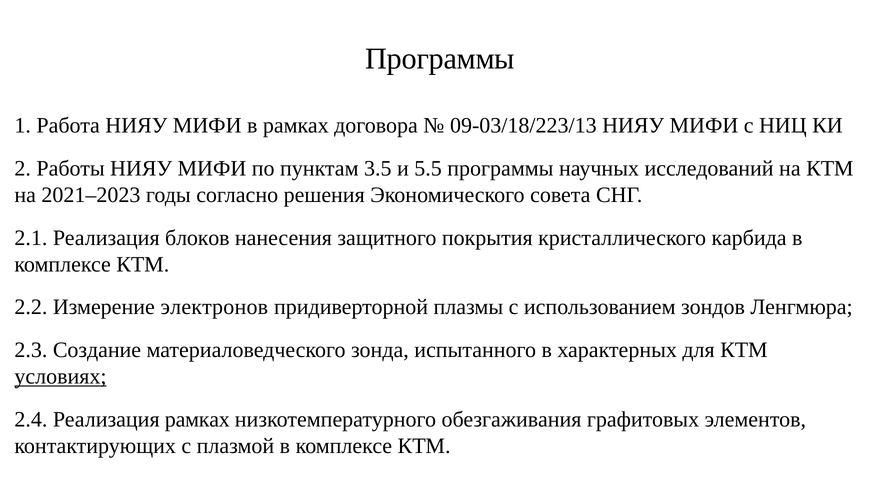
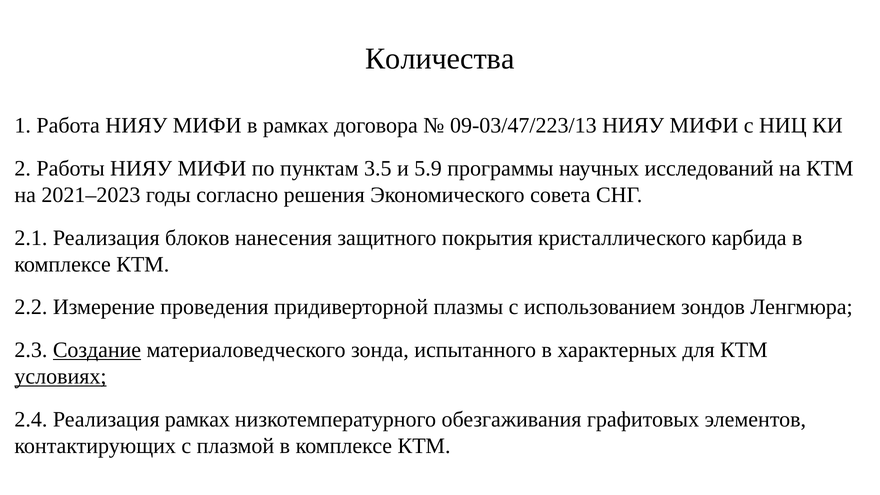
Программы at (440, 59): Программы -> Количества
09-03/18/223/13: 09-03/18/223/13 -> 09-03/47/223/13
5.5: 5.5 -> 5.9
электронов: электронов -> проведения
Создание underline: none -> present
